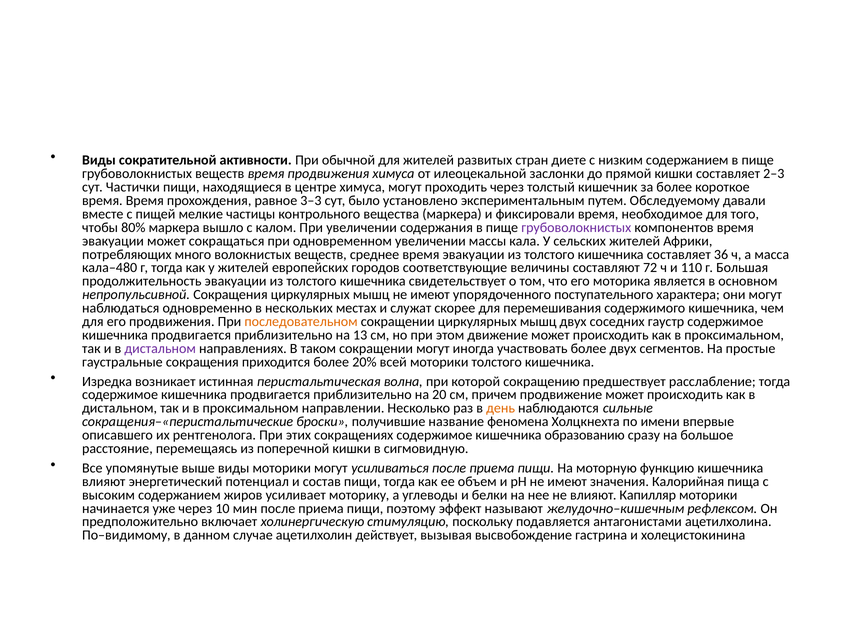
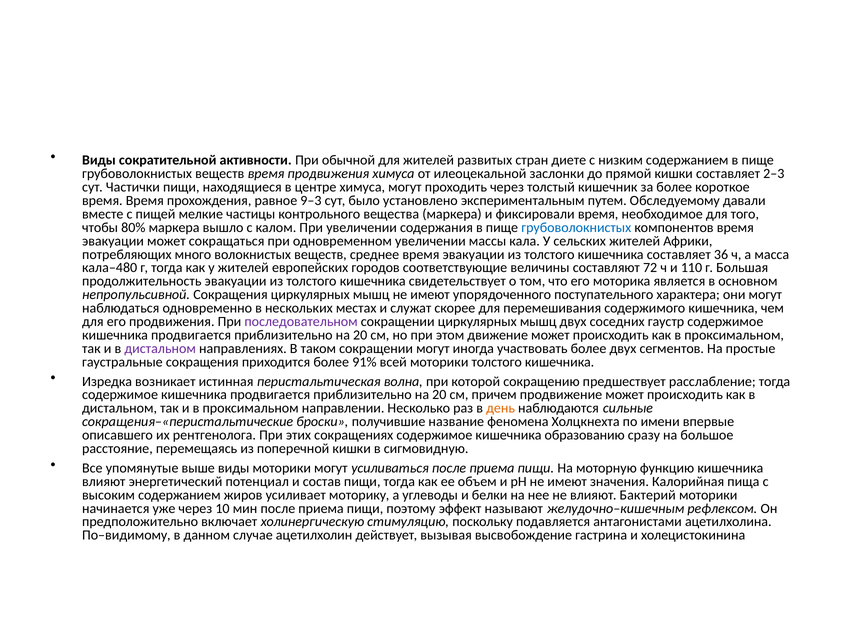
3–3: 3–3 -> 9–3
грубоволокнистых at (576, 228) colour: purple -> blue
последовательном colour: orange -> purple
13 at (360, 335): 13 -> 20
20%: 20% -> 91%
Капилляр: Капилляр -> Бактерий
